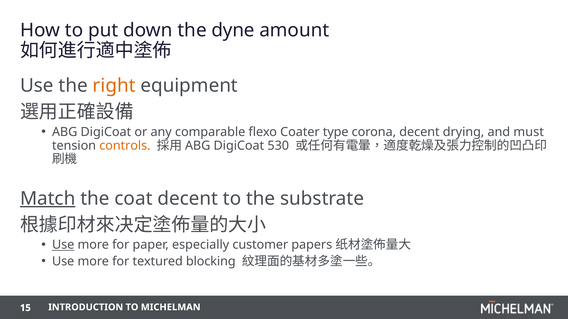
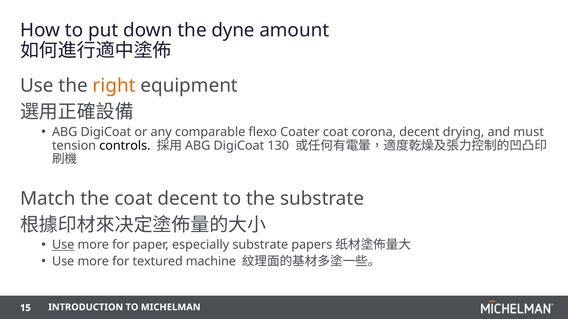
Coater type: type -> coat
controls colour: orange -> black
530: 530 -> 130
Match underline: present -> none
especially customer: customer -> substrate
blocking: blocking -> machine
